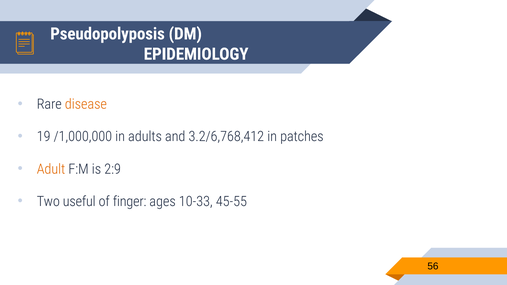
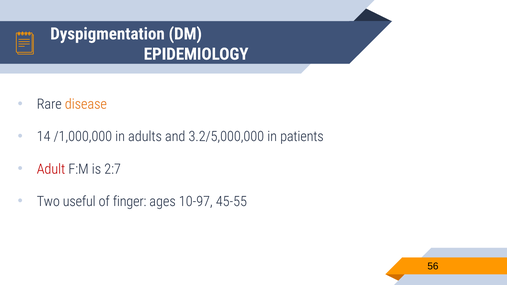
Pseudopolyposis: Pseudopolyposis -> Dyspigmentation
19: 19 -> 14
3.2/6,768,412: 3.2/6,768,412 -> 3.2/5,000,000
patches: patches -> patients
Adult colour: orange -> red
2:9: 2:9 -> 2:7
10-33: 10-33 -> 10-97
